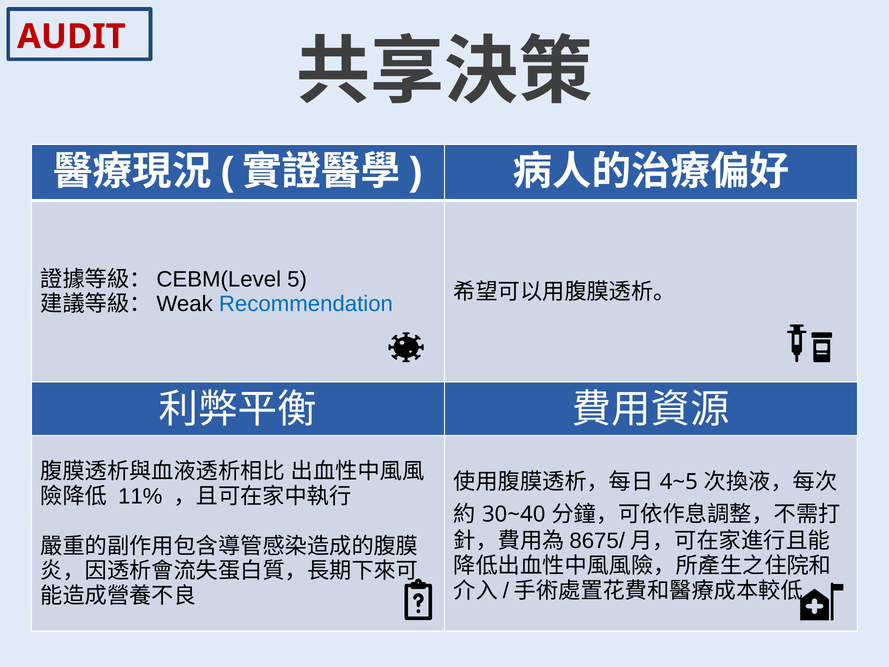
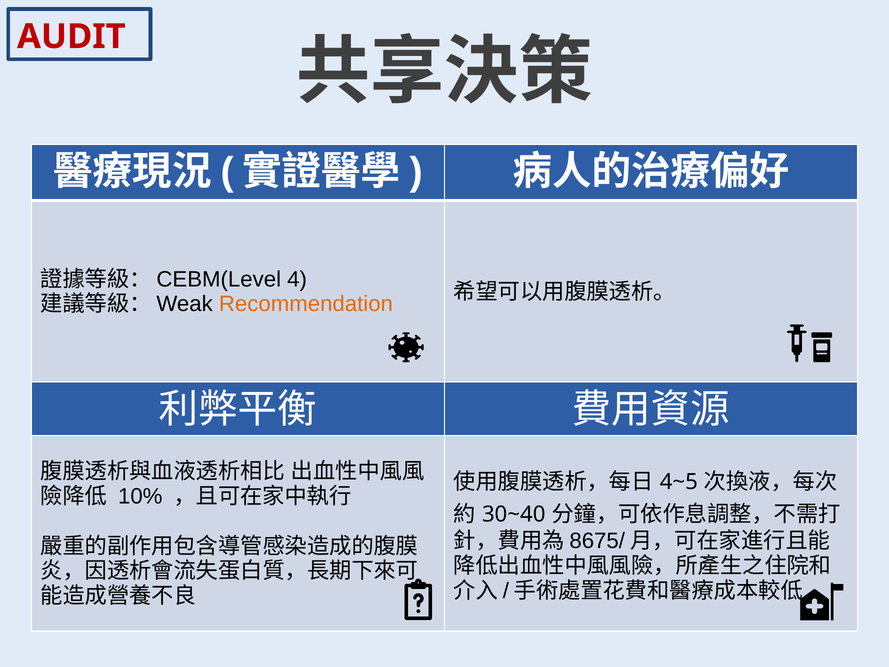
5: 5 -> 4
Recommendation colour: blue -> orange
11%: 11% -> 10%
